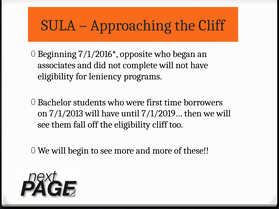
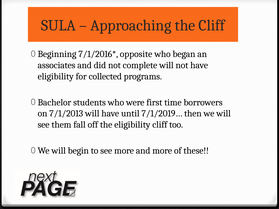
leniency: leniency -> collected
